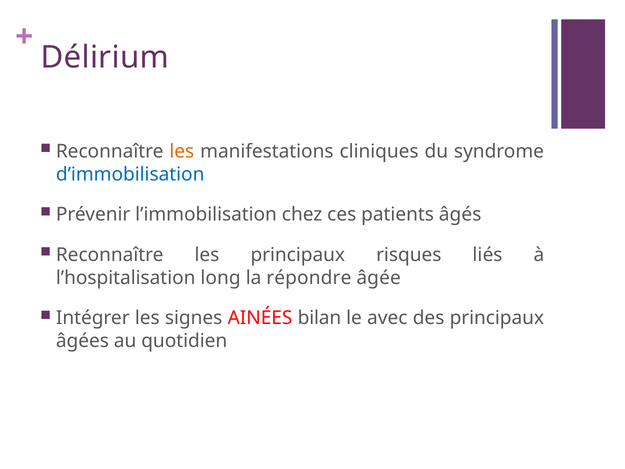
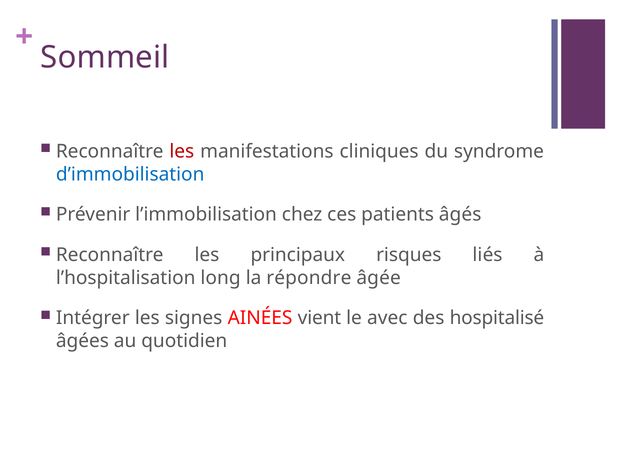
Délirium: Délirium -> Sommeil
les at (182, 151) colour: orange -> red
bilan: bilan -> vient
des principaux: principaux -> hospitalisé
